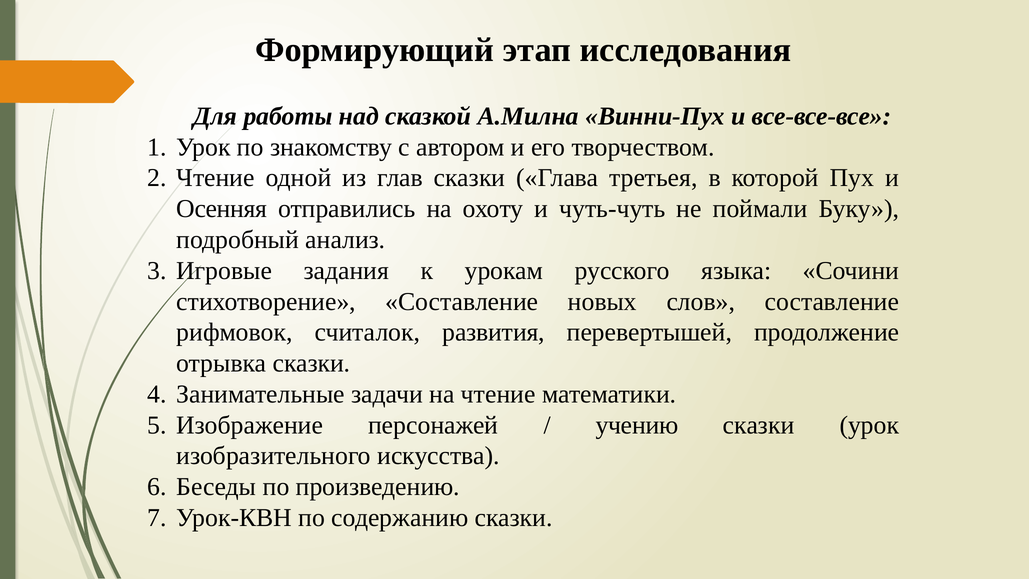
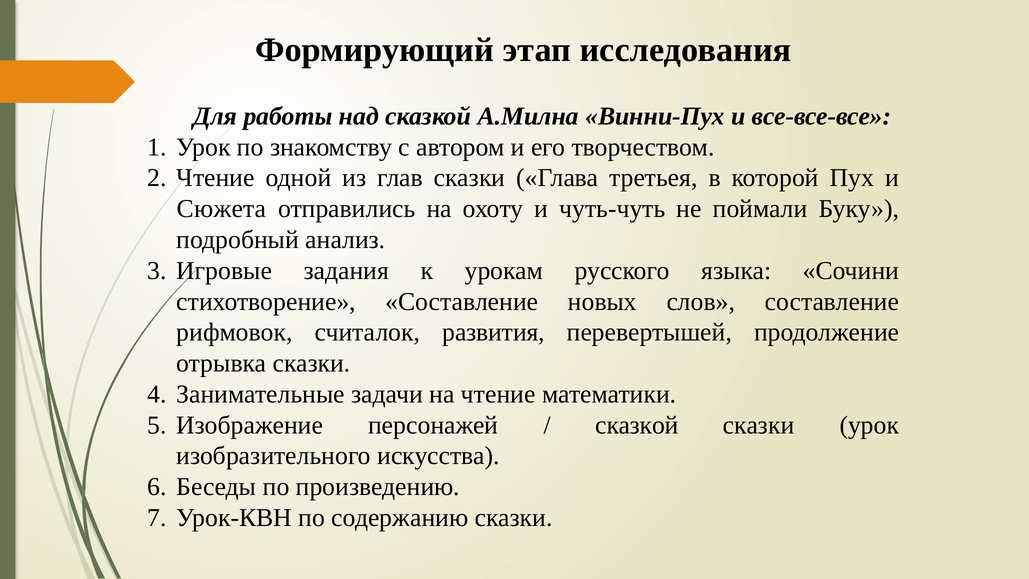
Осенняя: Осенняя -> Сюжета
учению at (637, 425): учению -> сказкой
